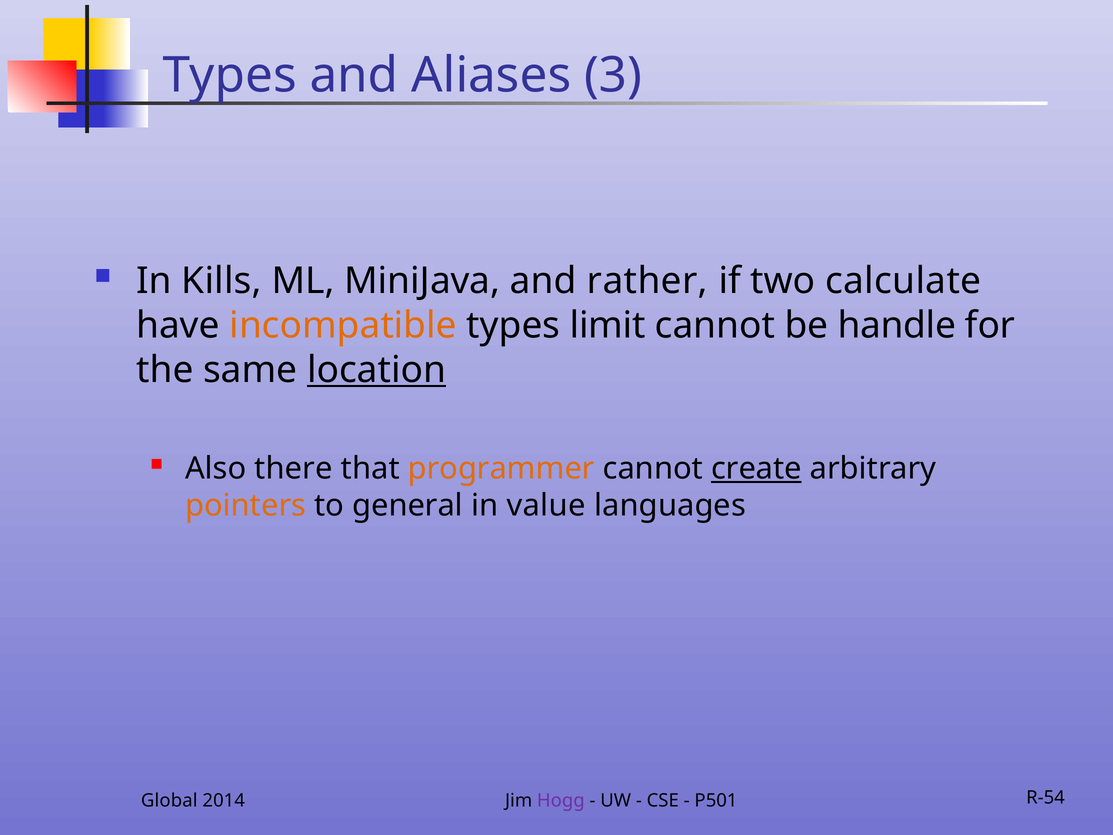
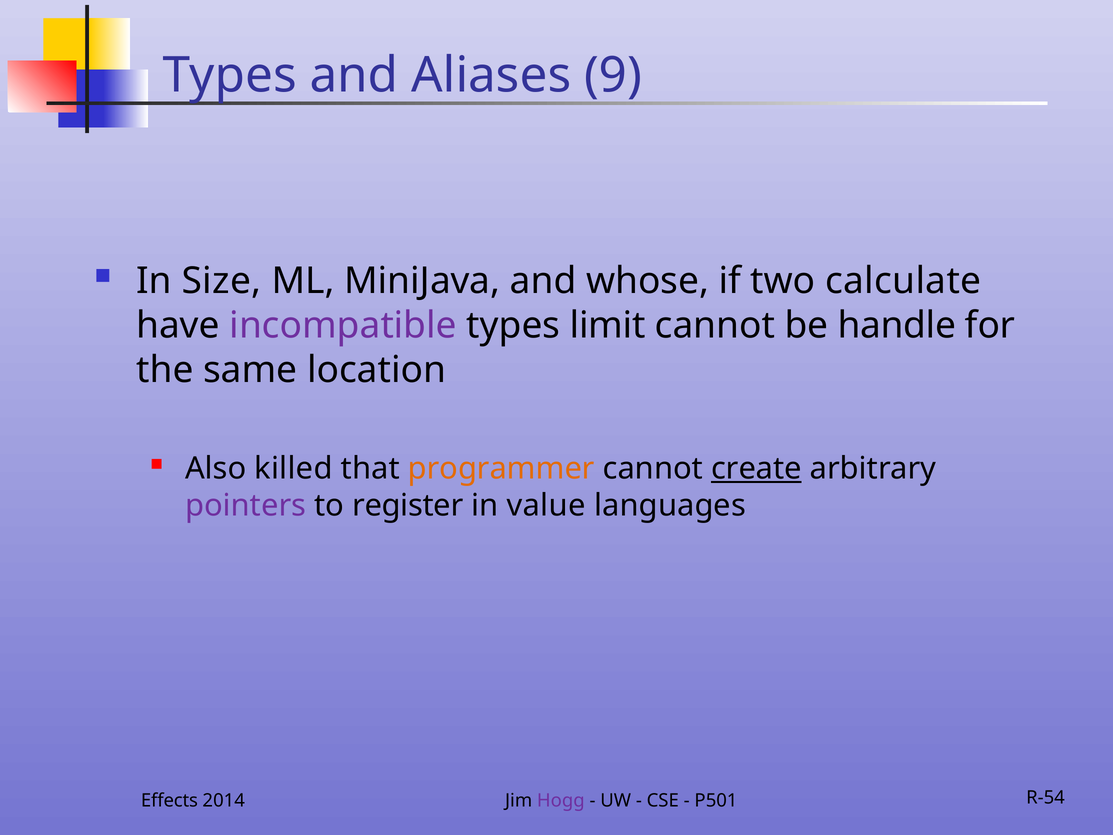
3: 3 -> 9
Kills: Kills -> Size
rather: rather -> whose
incompatible colour: orange -> purple
location underline: present -> none
there: there -> killed
pointers colour: orange -> purple
general: general -> register
Global: Global -> Effects
